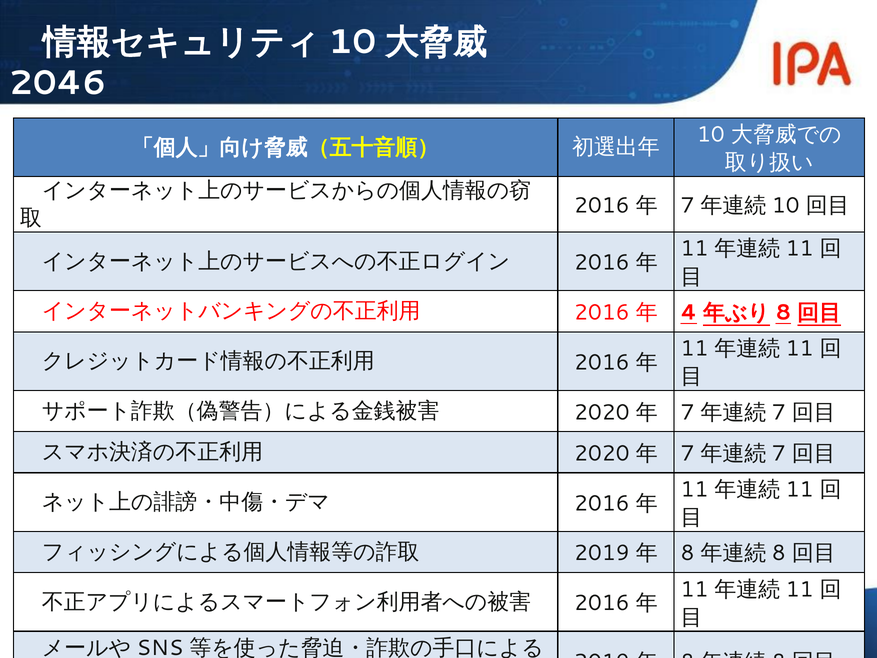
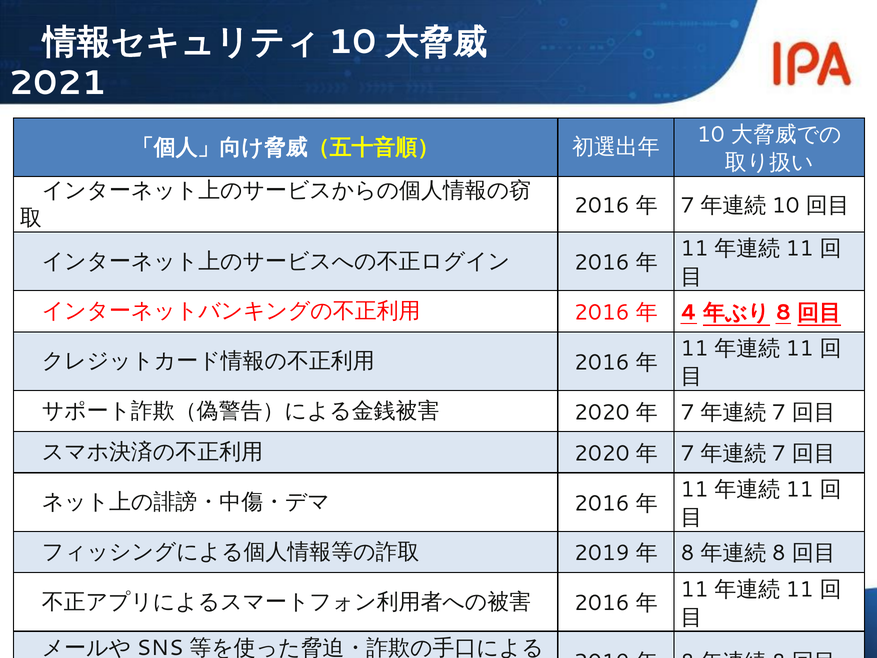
2046: 2046 -> 2021
